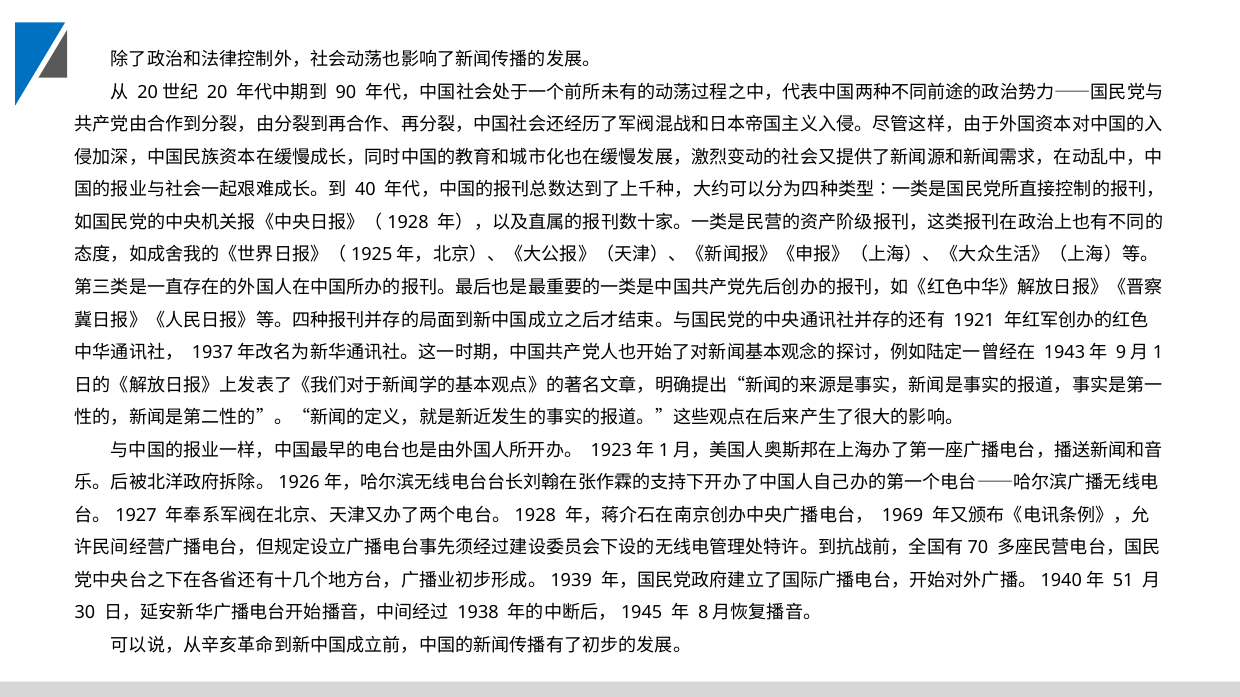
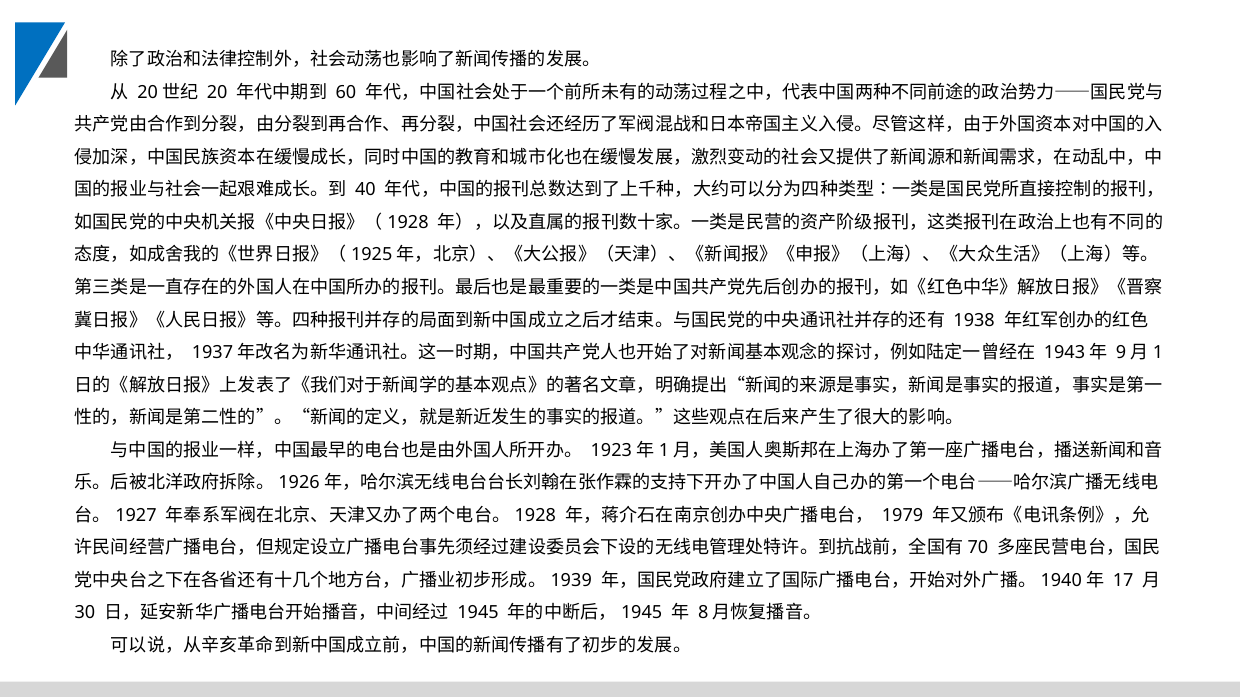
90: 90 -> 60
1921: 1921 -> 1938
1969: 1969 -> 1979
51: 51 -> 17
1938: 1938 -> 1945
